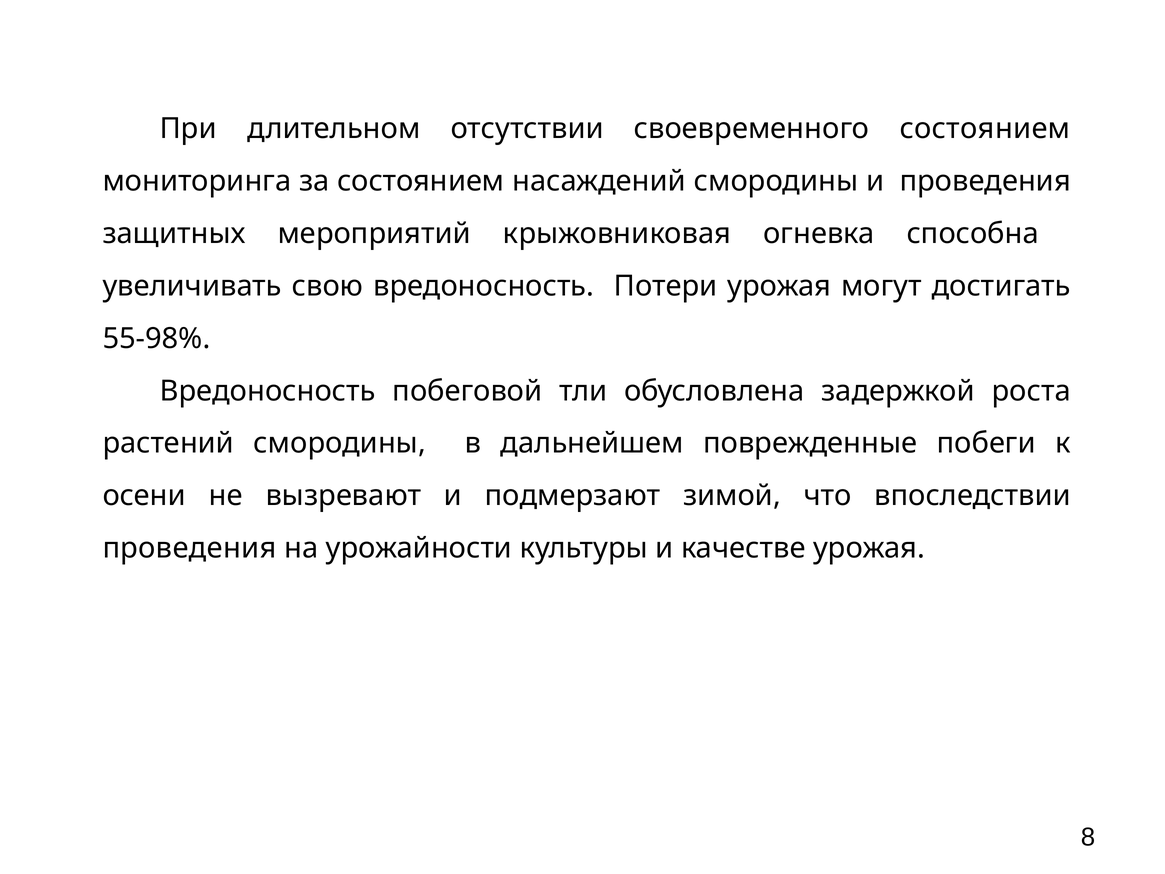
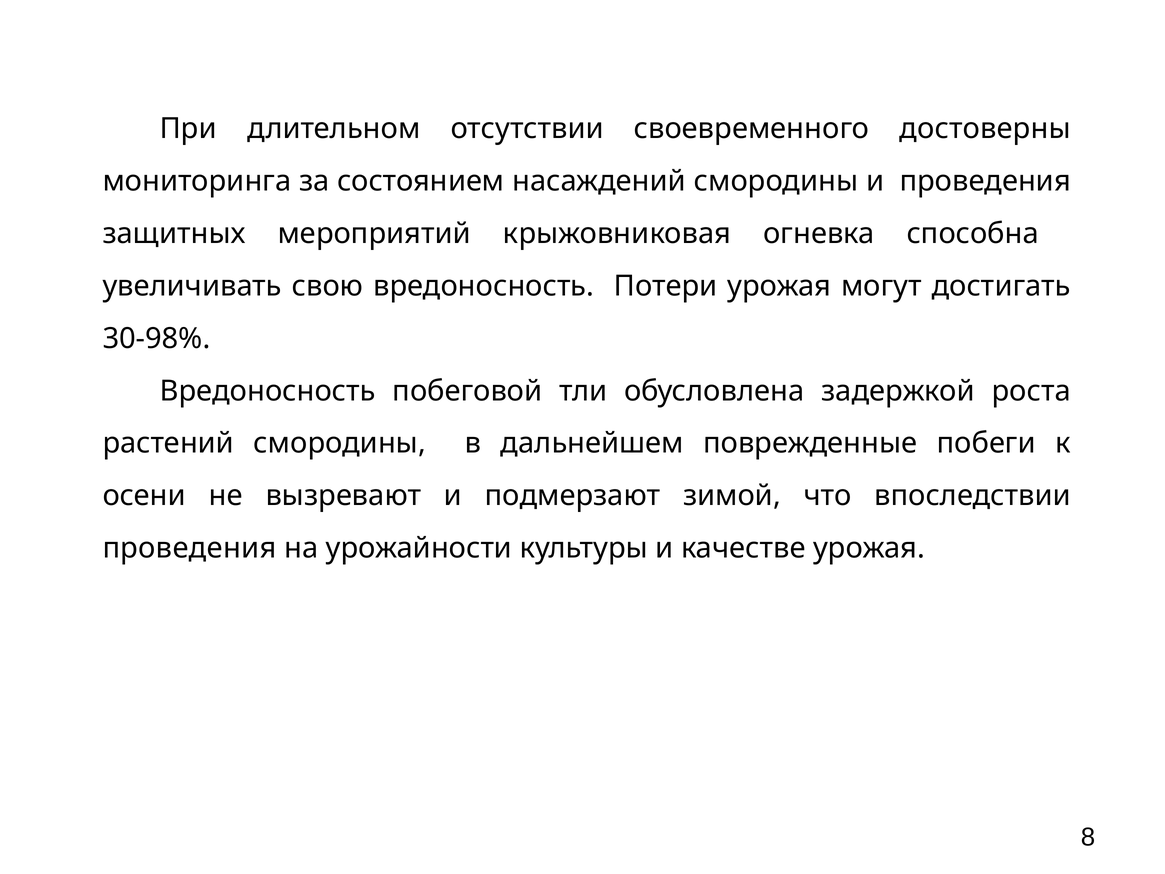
своевременного состоянием: состоянием -> достоверны
55-98%: 55-98% -> 30-98%
